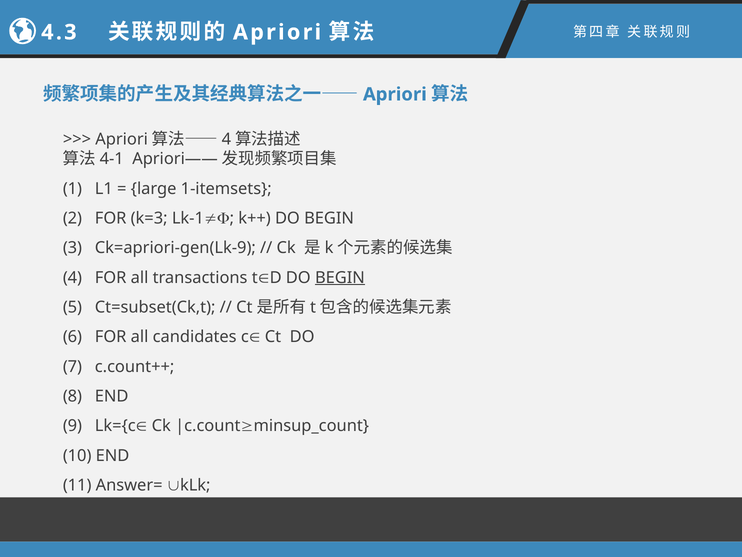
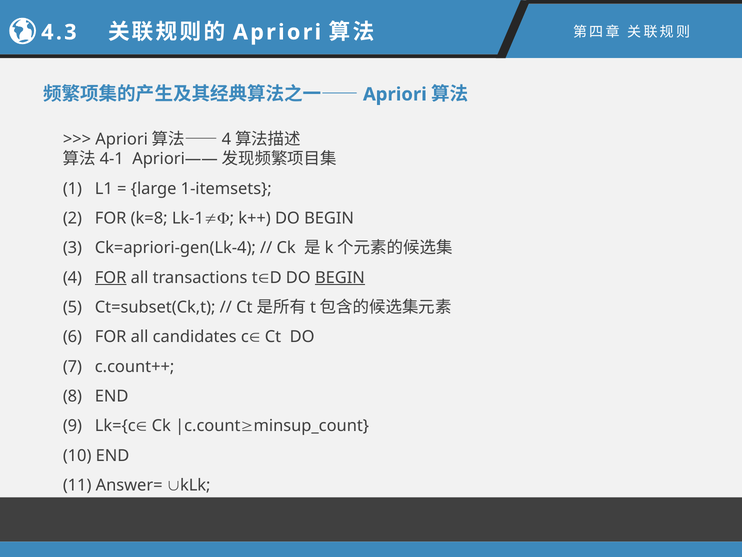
k=3: k=3 -> k=8
Ck=apriori-gen(Lk-9: Ck=apriori-gen(Lk-9 -> Ck=apriori-gen(Lk-4
FOR at (111, 277) underline: none -> present
